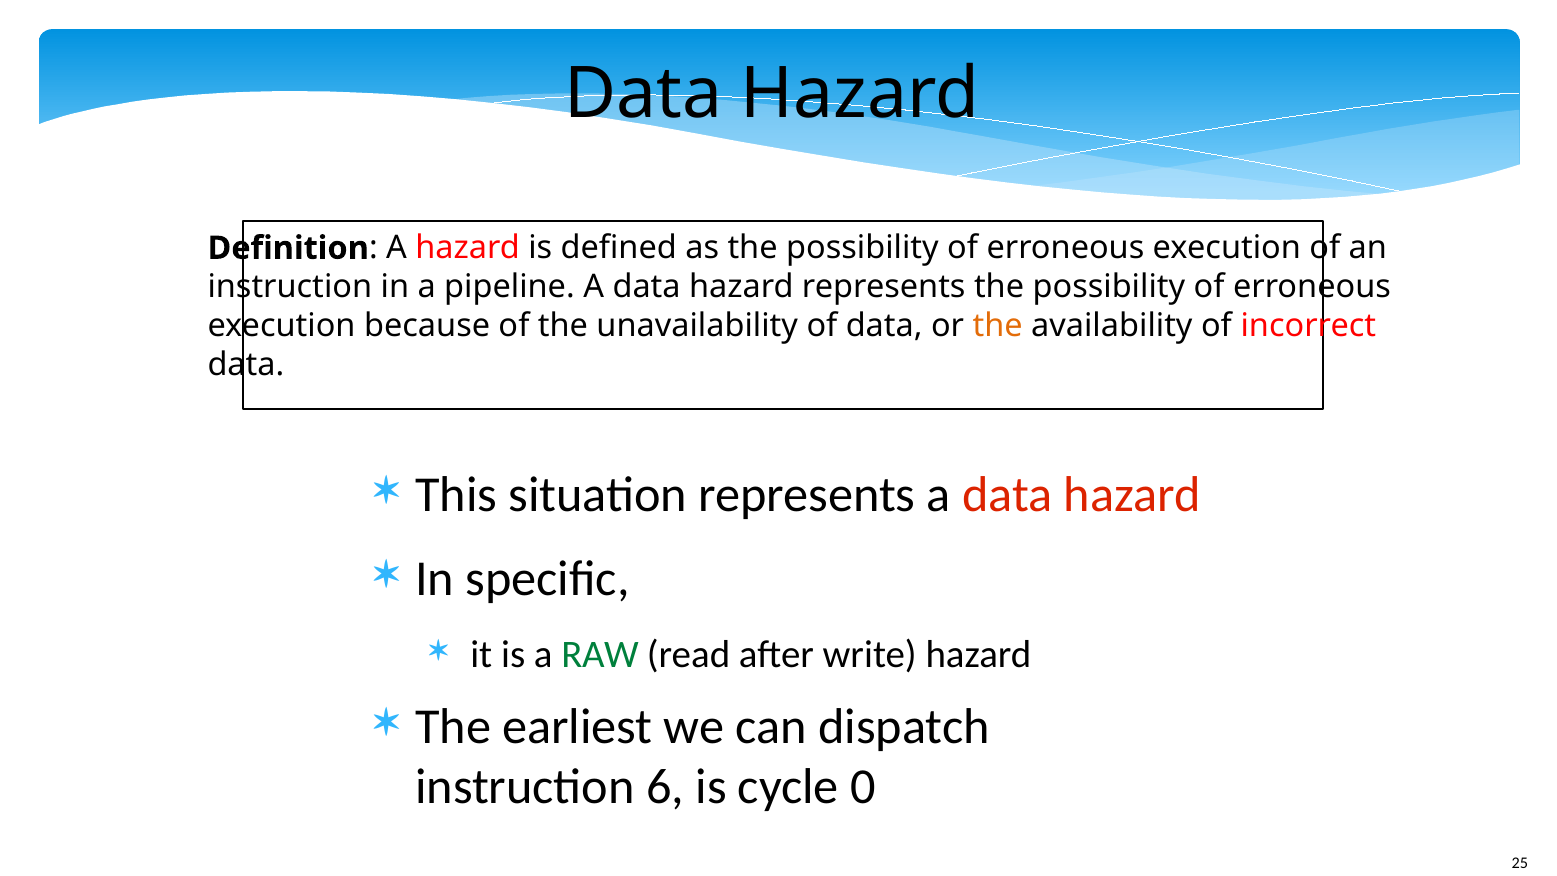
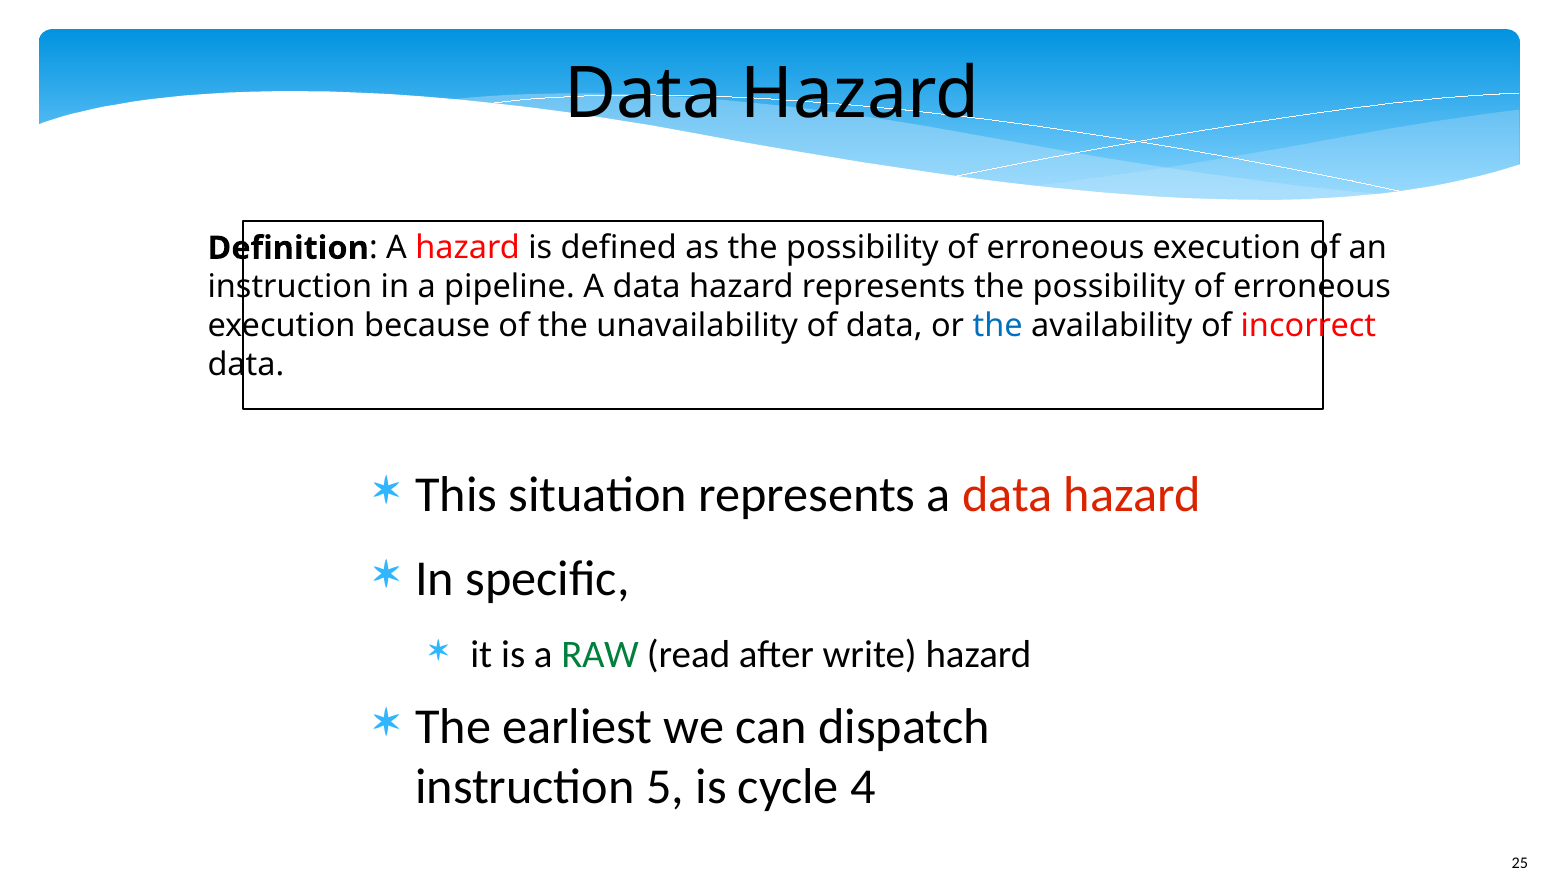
the at (998, 326) colour: orange -> blue
6: 6 -> 5
0: 0 -> 4
